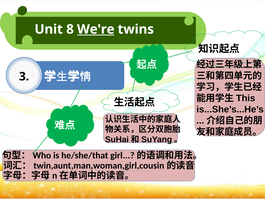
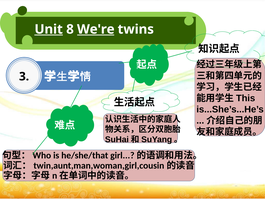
Unit underline: none -> present
